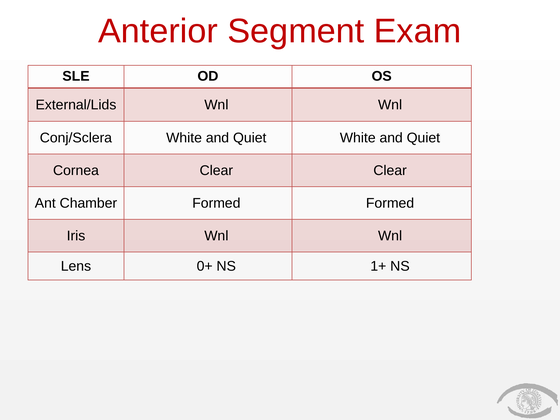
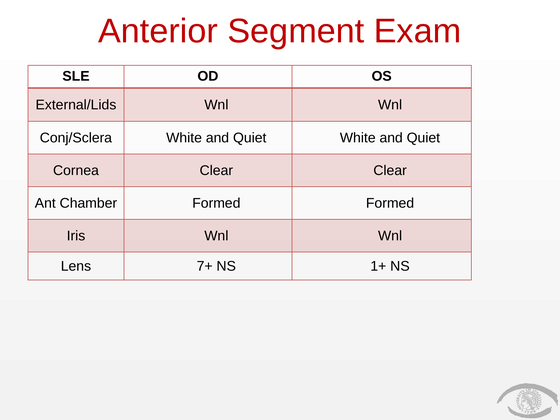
0+: 0+ -> 7+
